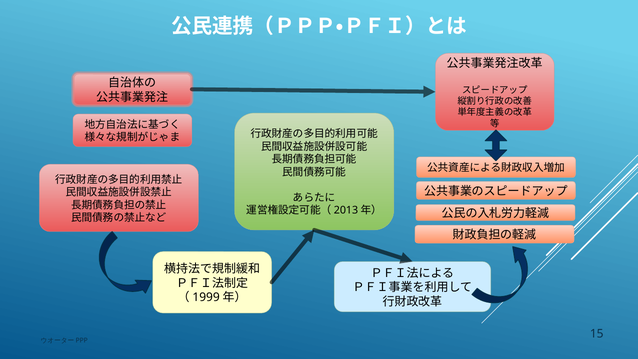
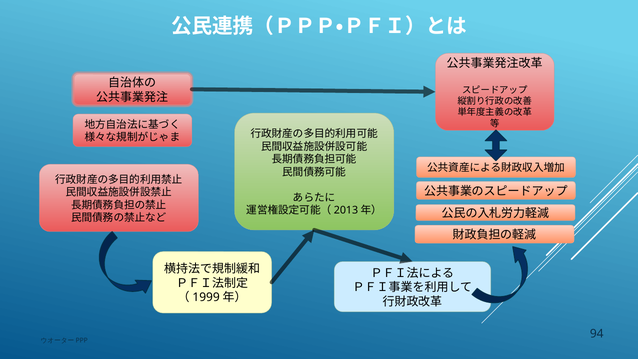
15: 15 -> 94
